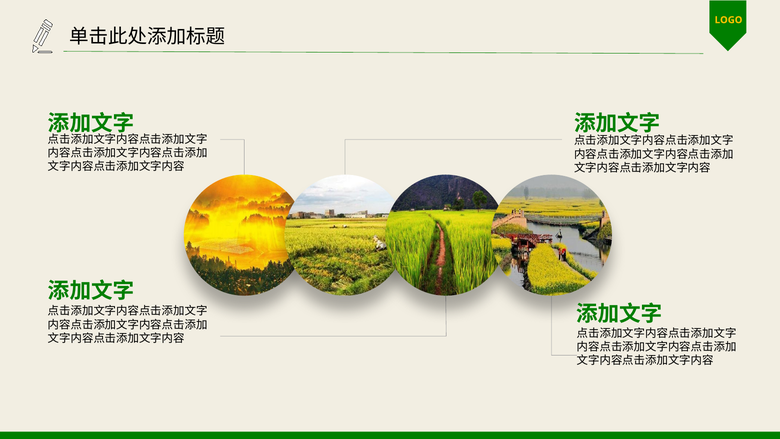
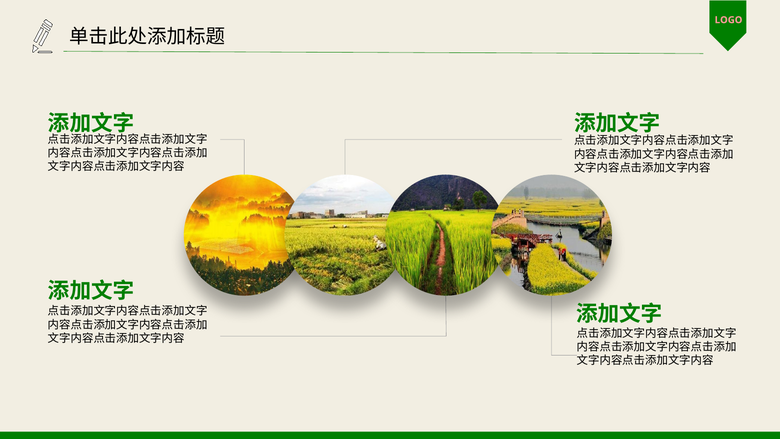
LOGO colour: yellow -> pink
